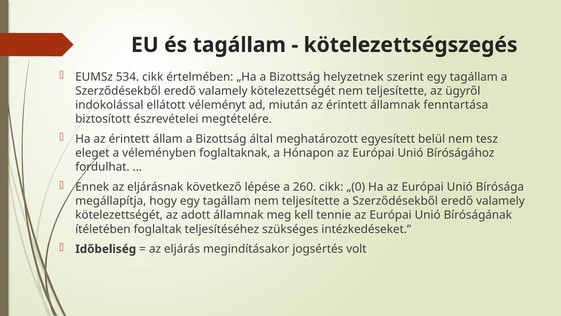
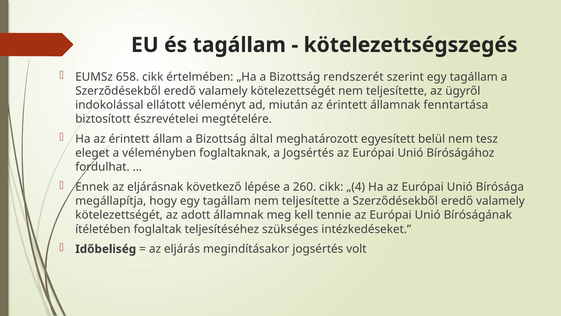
534: 534 -> 658
helyzetnek: helyzetnek -> rendszerét
a Hónapon: Hónapon -> Jogsértés
„(0: „(0 -> „(4
